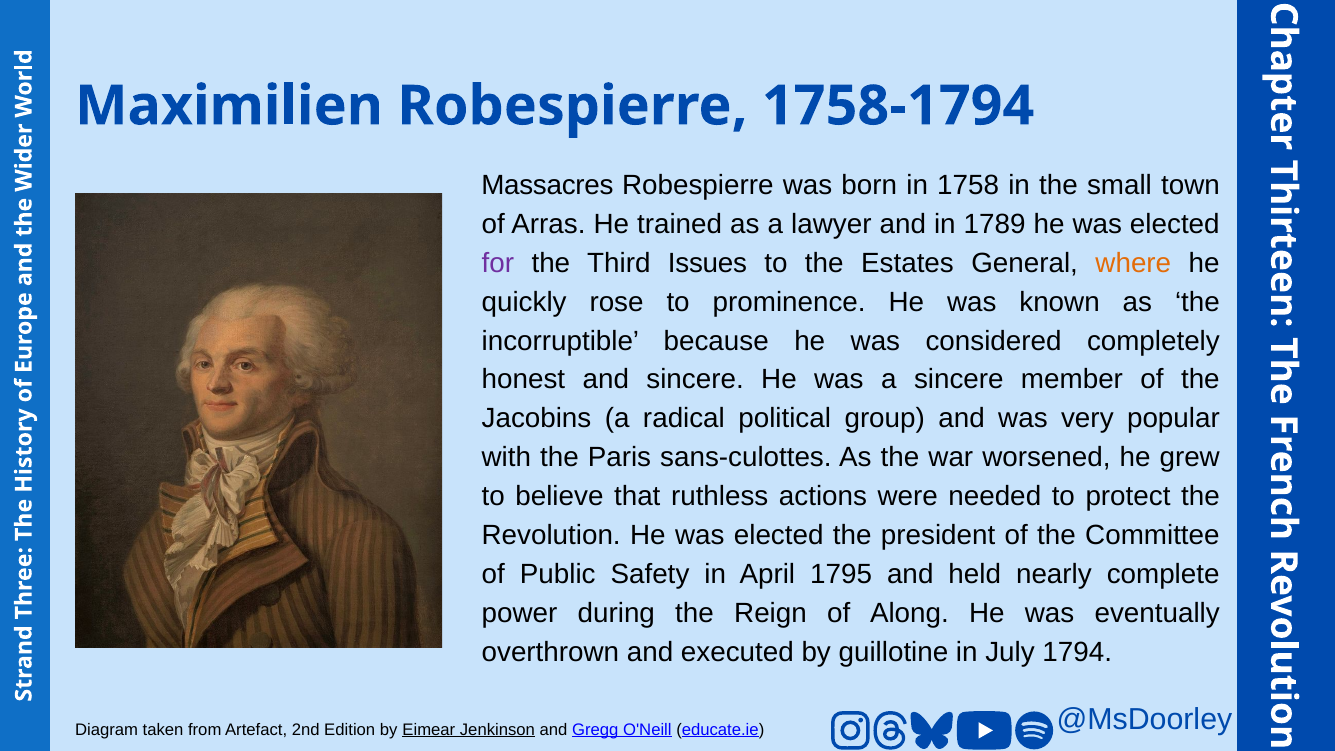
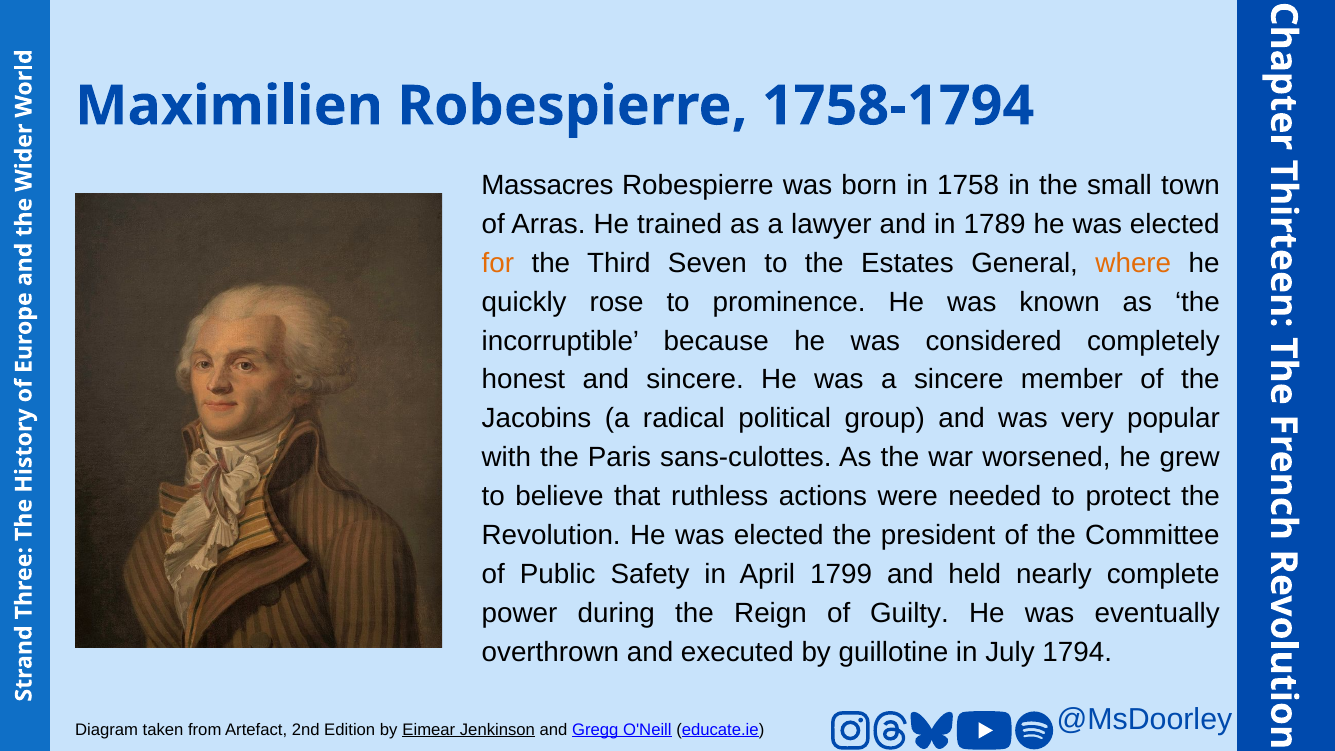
for colour: purple -> orange
Issues: Issues -> Seven
1795: 1795 -> 1799
Along: Along -> Guilty
